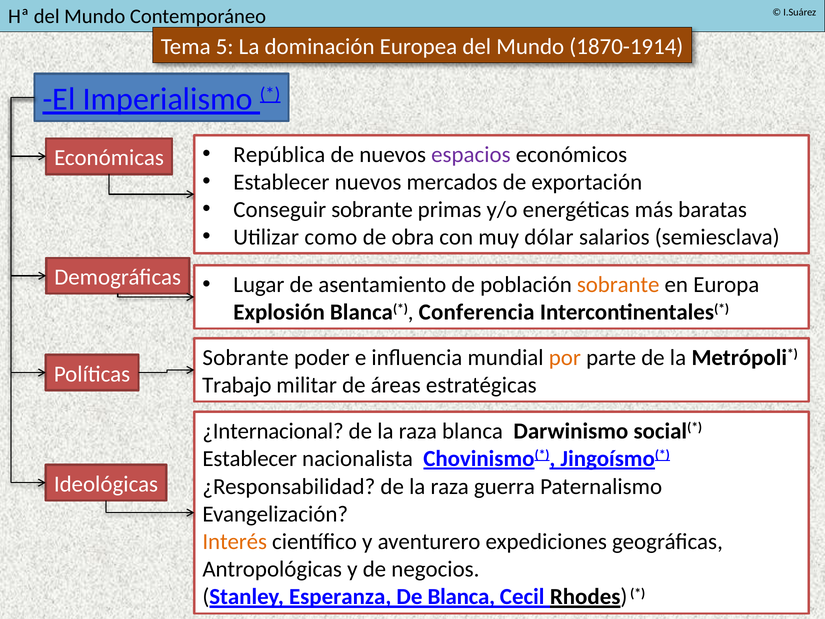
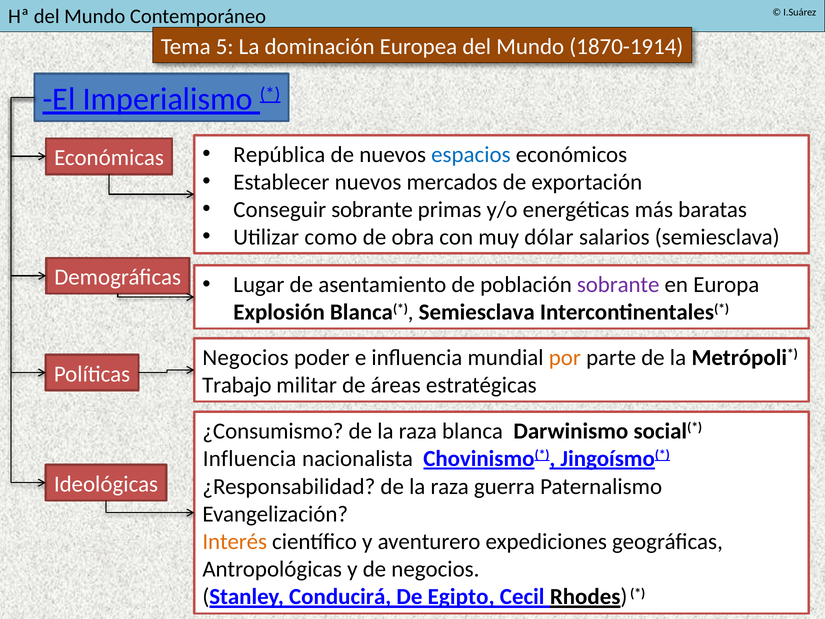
espacios colour: purple -> blue
sobrante at (618, 285) colour: orange -> purple
Conferencia at (477, 312): Conferencia -> Semiesclava
Sobrante at (246, 358): Sobrante -> Negocios
¿Internacional: ¿Internacional -> ¿Consumismo
Establecer at (250, 458): Establecer -> Influencia
Esperanza: Esperanza -> Conducirá
De Blanca: Blanca -> Egipto
